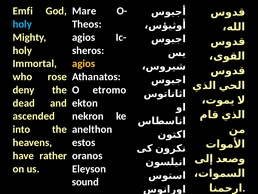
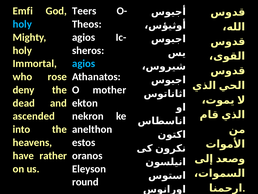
Mare: Mare -> Teers
agios at (84, 63) colour: yellow -> light blue
etromo: etromo -> mother
sound: sound -> round
